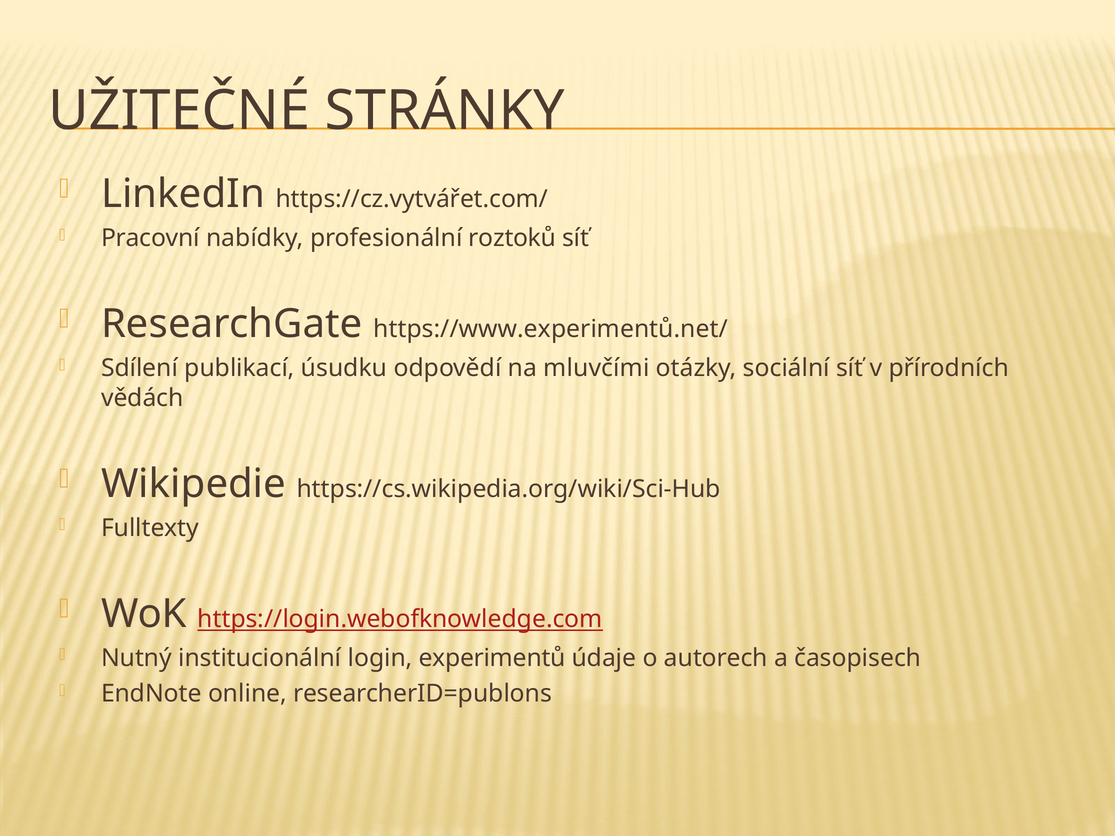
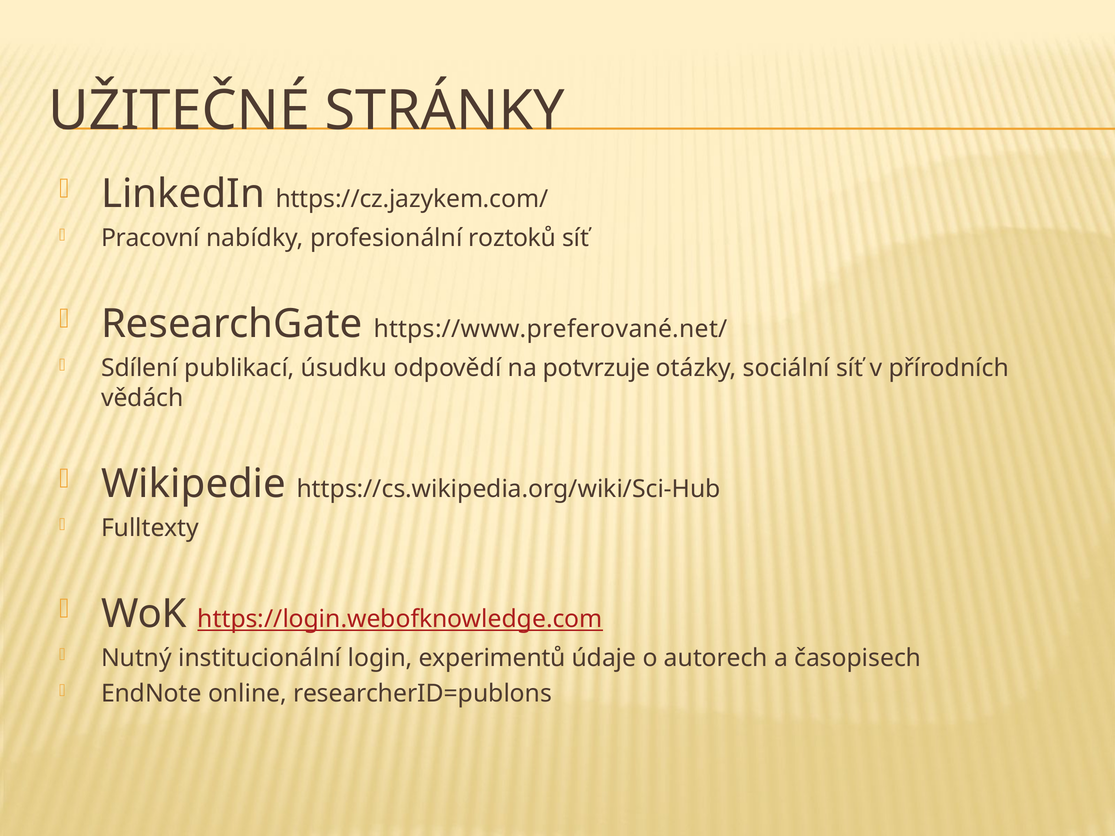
https://cz.vytvářet.com/: https://cz.vytvářet.com/ -> https://cz.jazykem.com/
https://www.experimentů.net/: https://www.experimentů.net/ -> https://www.preferované.net/
mluvčími: mluvčími -> potvrzuje
